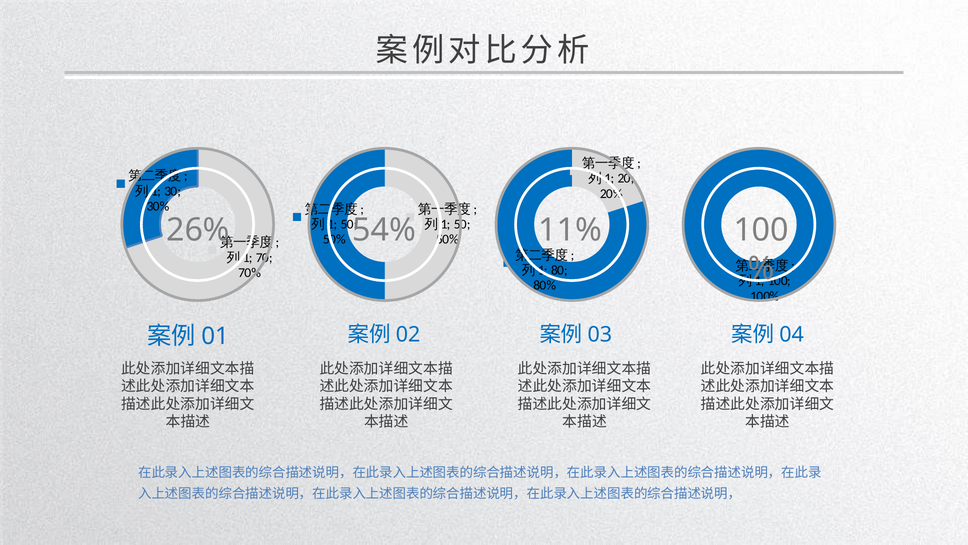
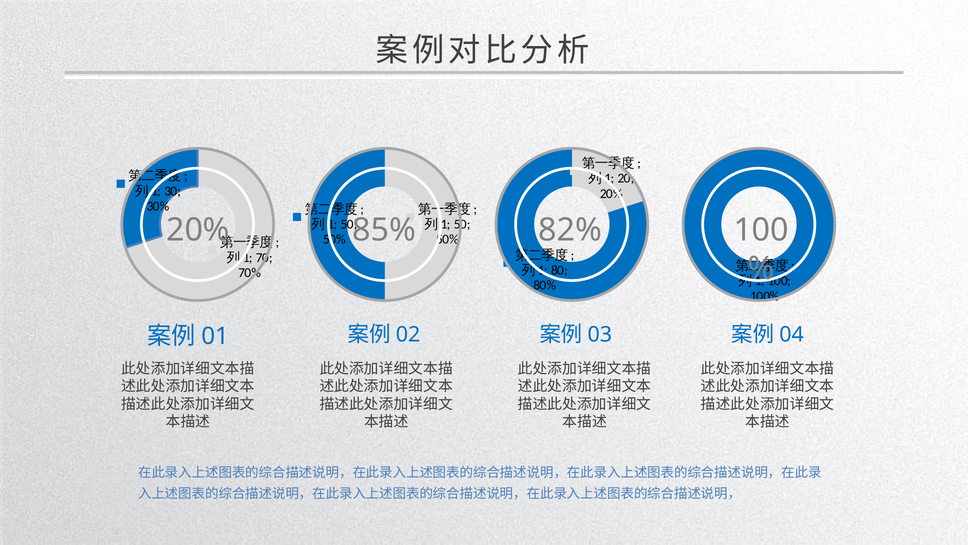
26% at (198, 230): 26% -> 20%
11%: 11% -> 82%
54%: 54% -> 85%
